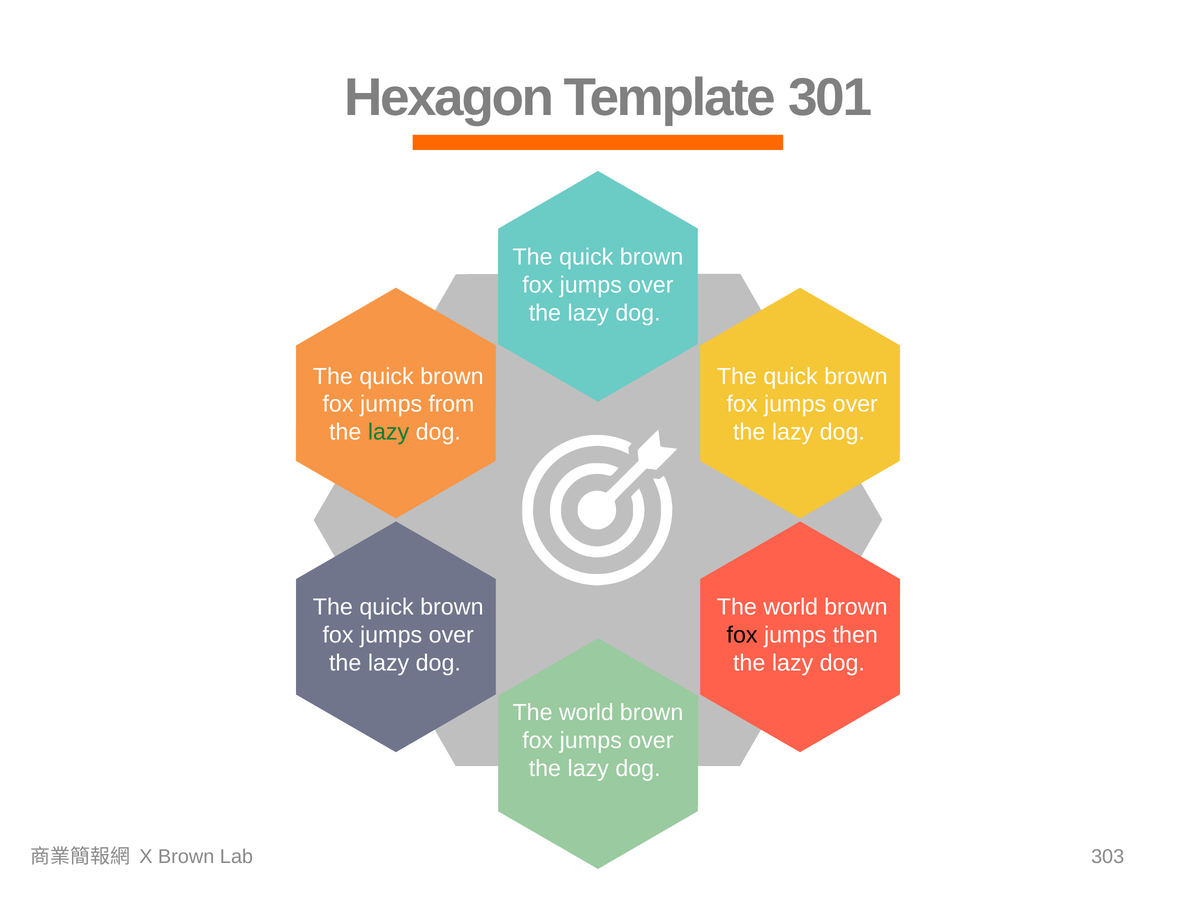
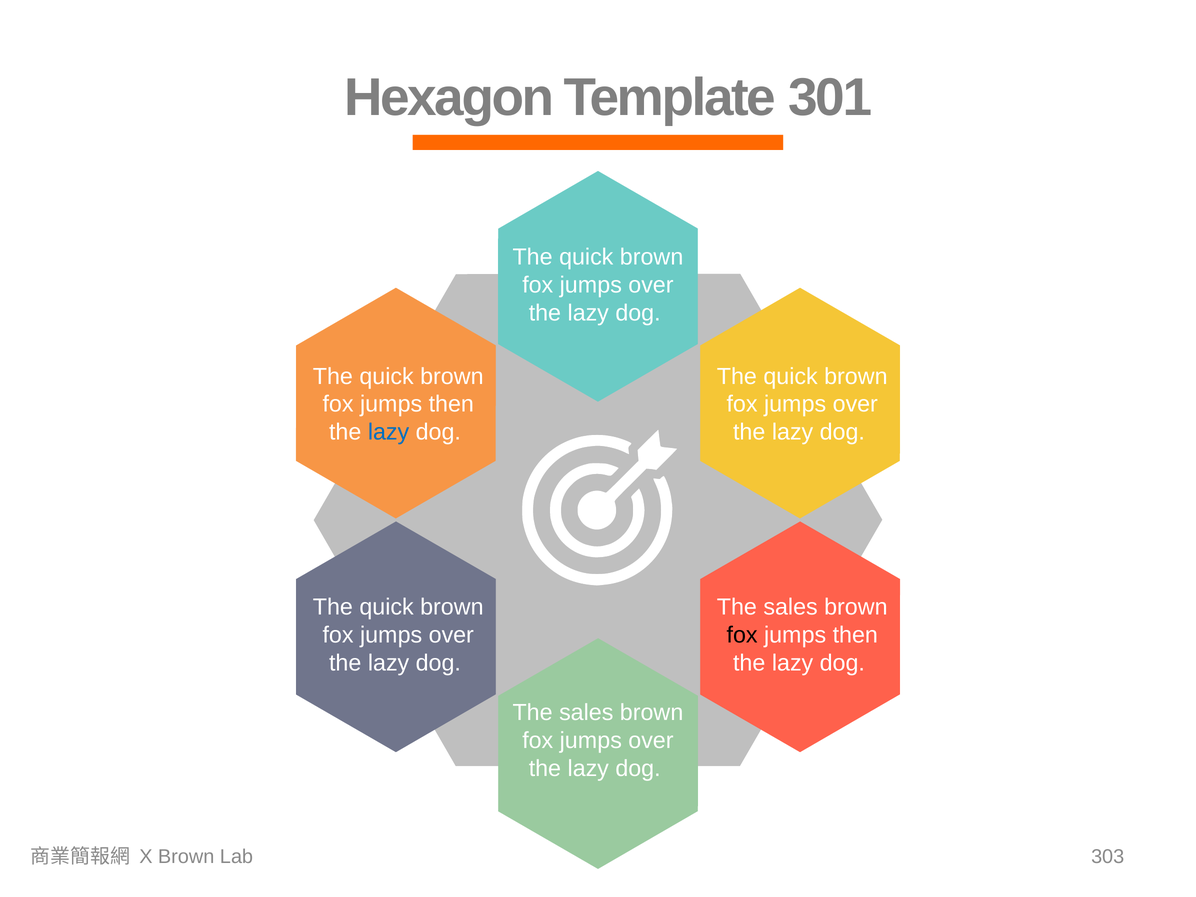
from at (451, 404): from -> then
lazy at (389, 432) colour: green -> blue
world at (791, 607): world -> sales
world at (586, 713): world -> sales
